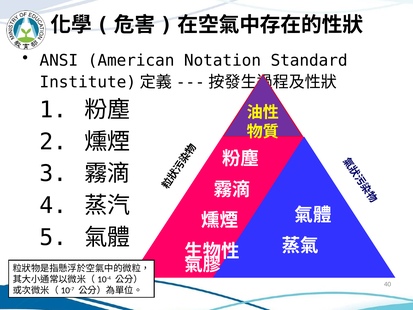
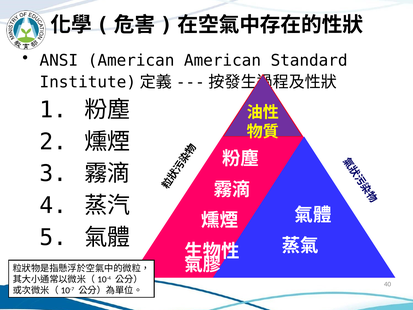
American Notation: Notation -> American
